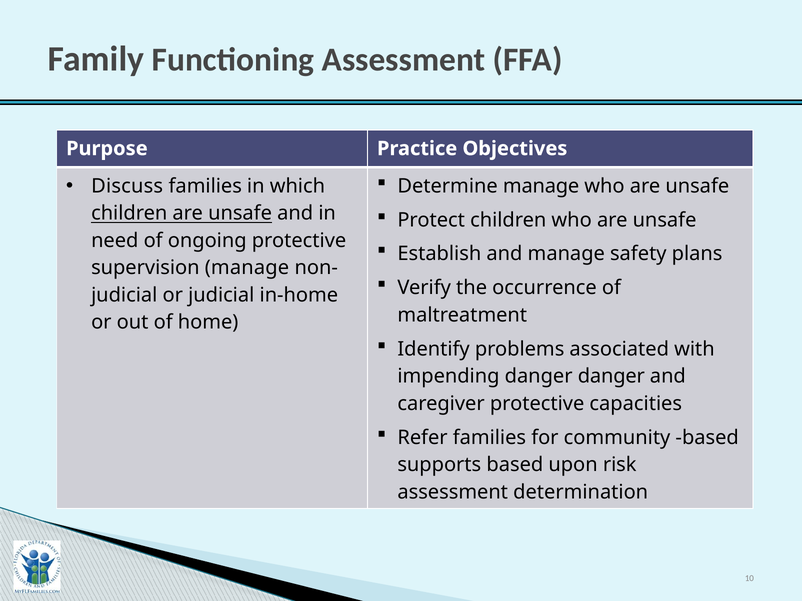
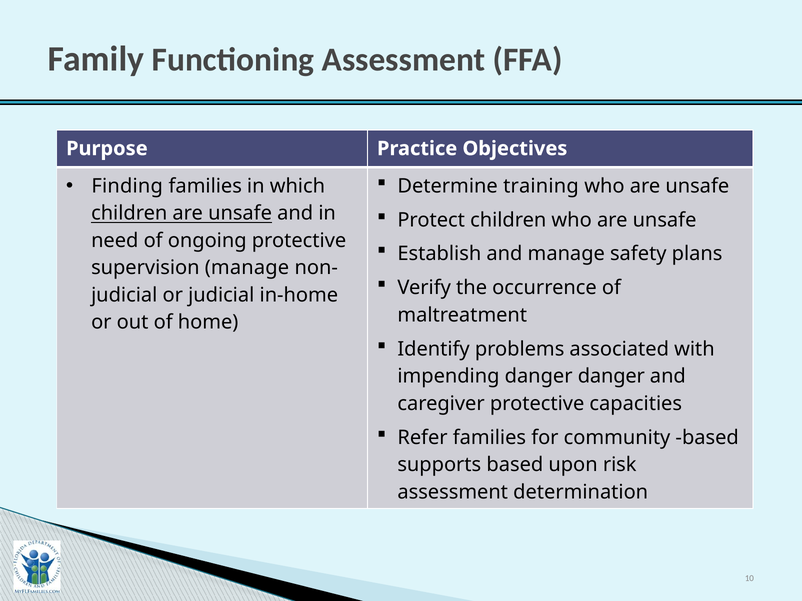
Determine manage: manage -> training
Discuss: Discuss -> Finding
